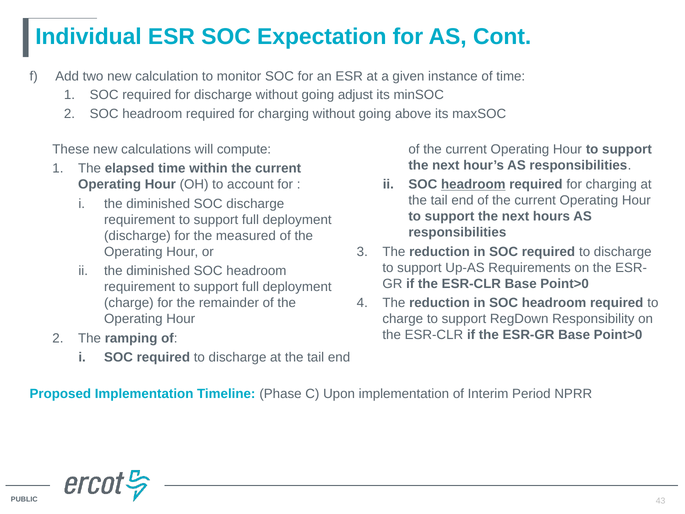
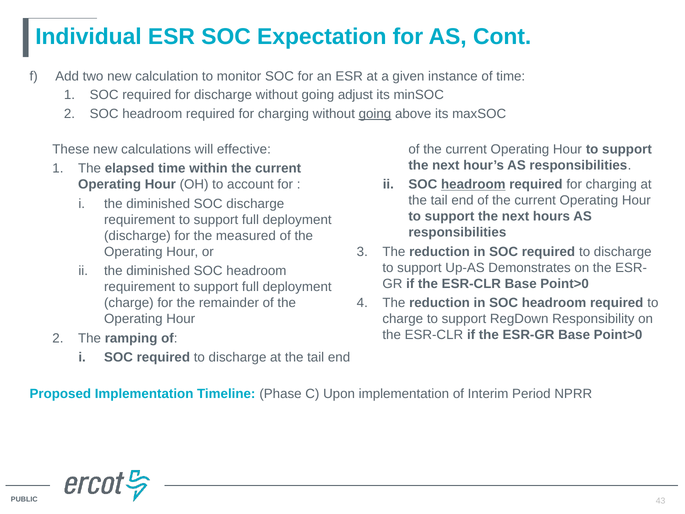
going at (375, 114) underline: none -> present
compute: compute -> effective
Requirements: Requirements -> Demonstrates
